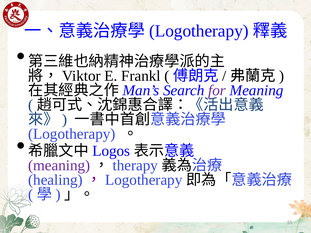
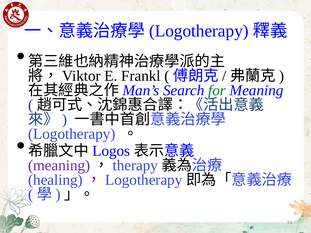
for colour: purple -> green
